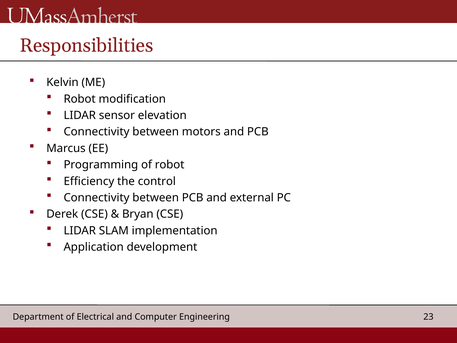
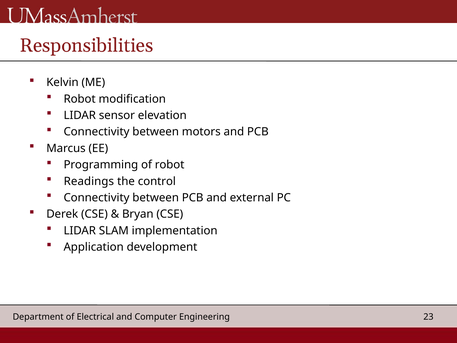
Efficiency: Efficiency -> Readings
